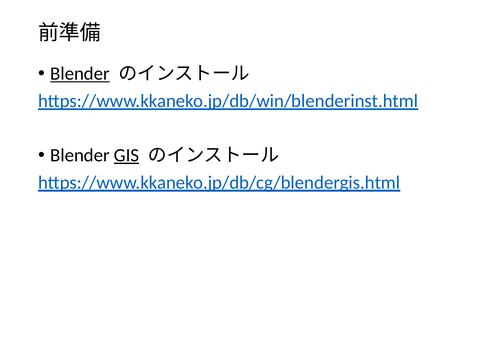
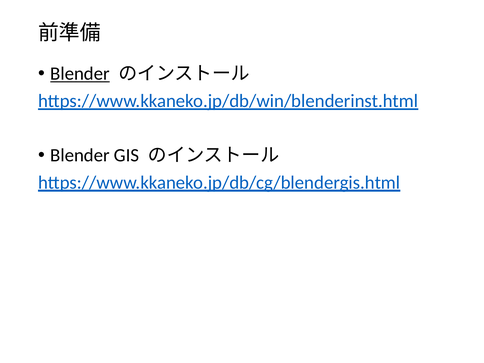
GIS underline: present -> none
